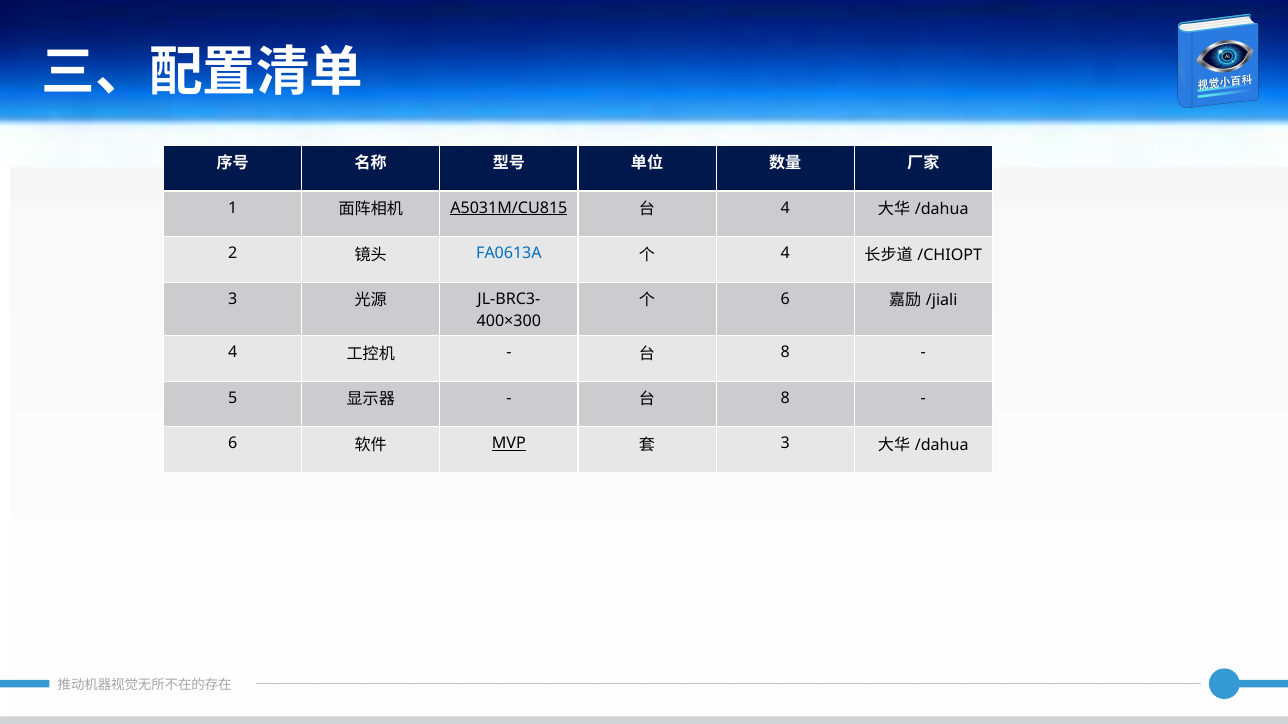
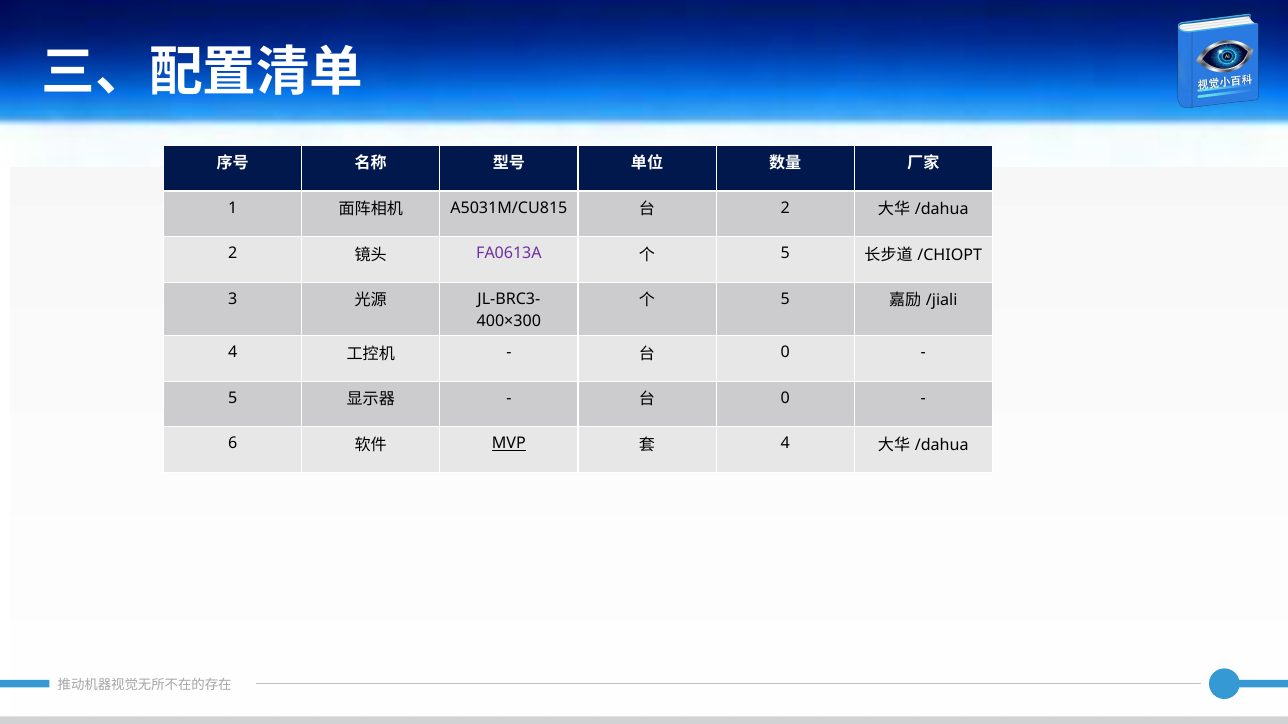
A5031M/CU815 underline: present -> none
4 at (785, 208): 4 -> 2
FA0613A colour: blue -> purple
4 at (785, 253): 4 -> 5
6 at (785, 299): 6 -> 5
8 at (785, 353): 8 -> 0
8 at (785, 398): 8 -> 0
3 at (785, 444): 3 -> 4
